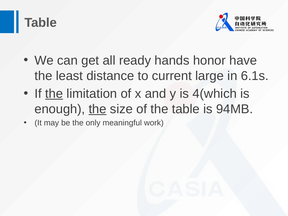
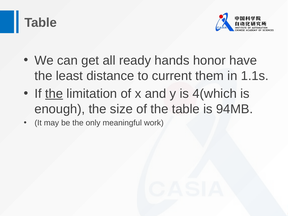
large: large -> them
6.1s: 6.1s -> 1.1s
the at (98, 109) underline: present -> none
